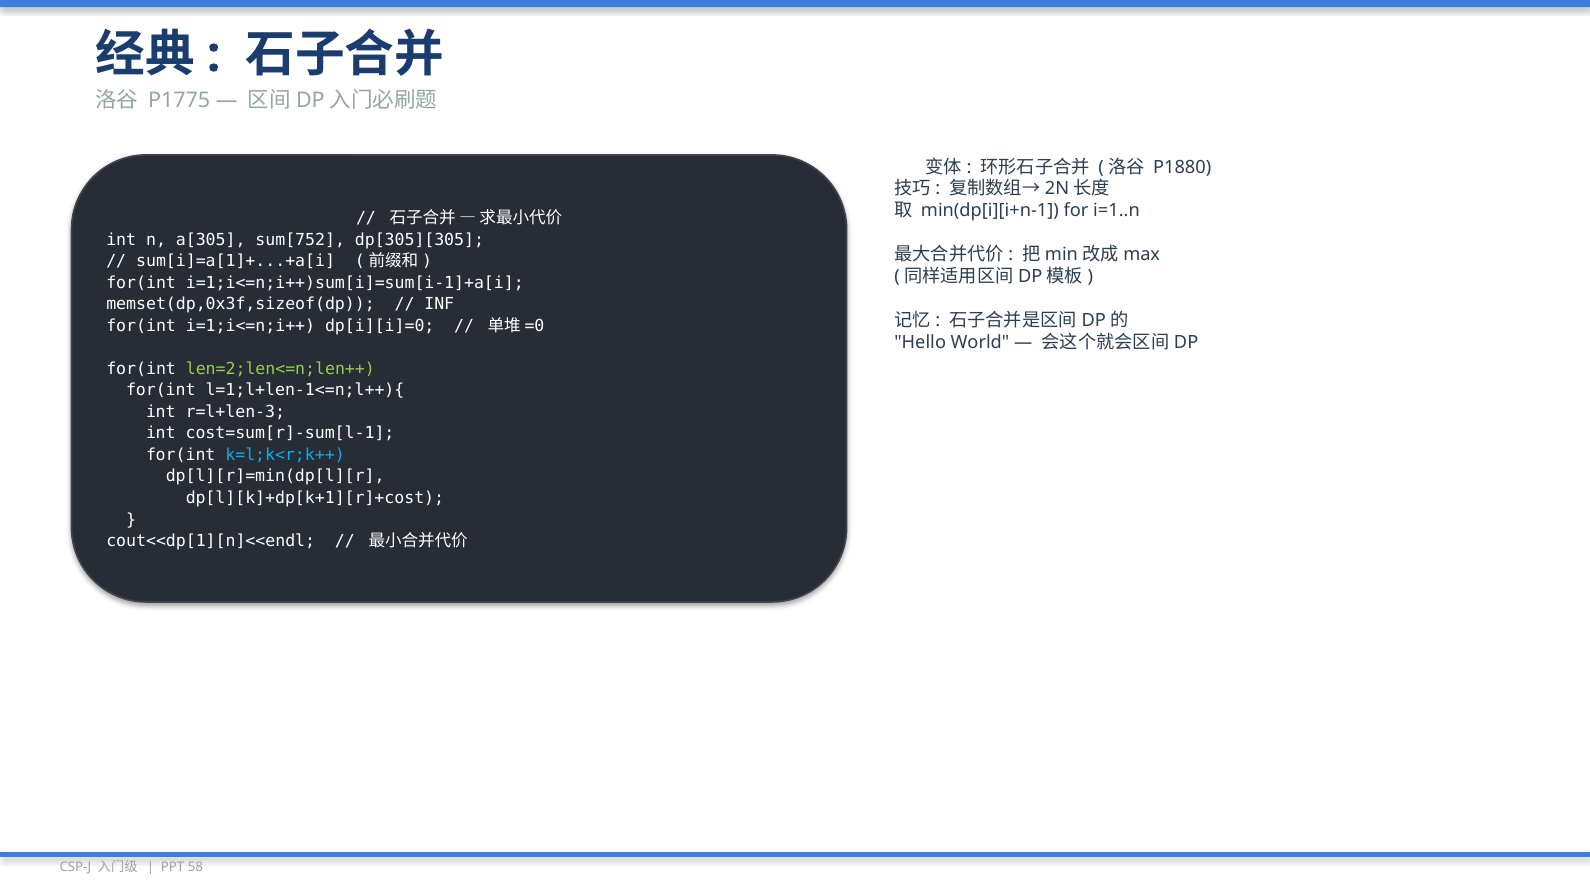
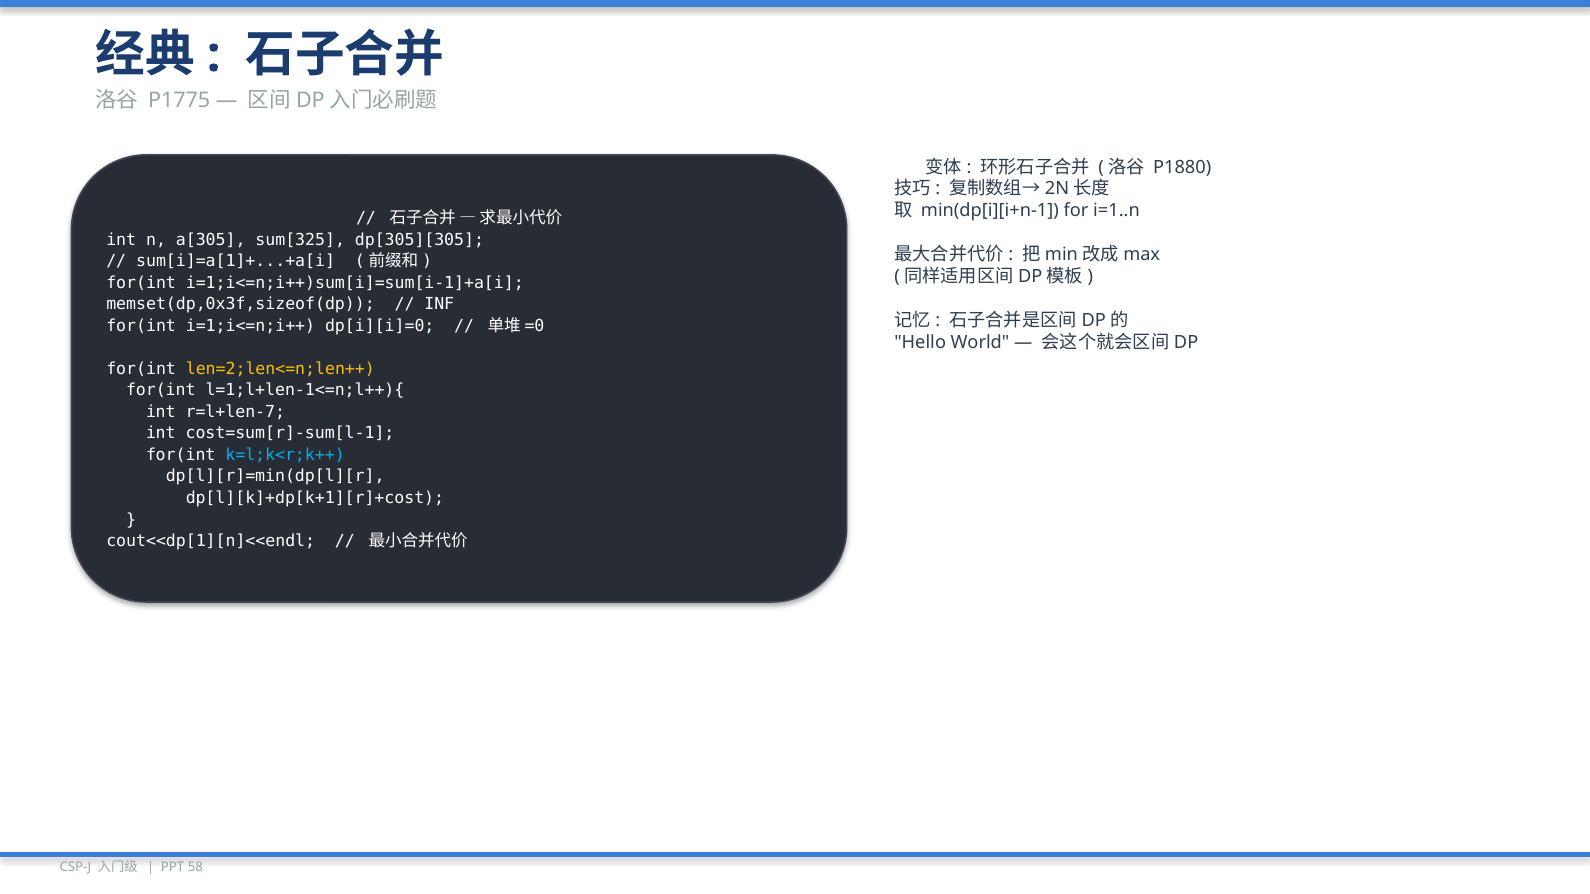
sum[752: sum[752 -> sum[325
len=2;len<=n;len++ colour: light green -> yellow
r=l+len-3: r=l+len-3 -> r=l+len-7
